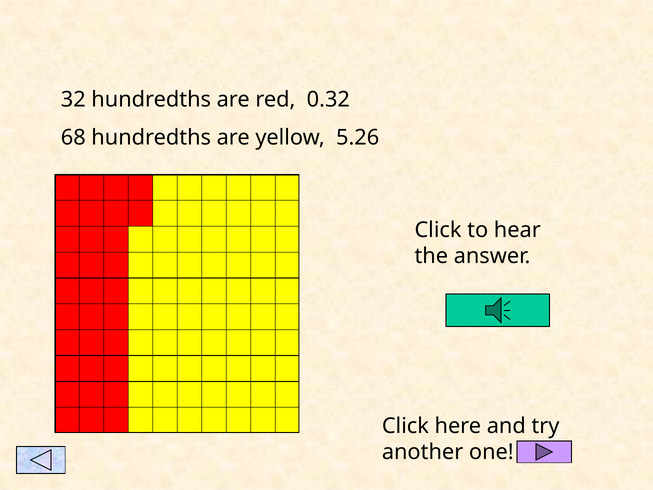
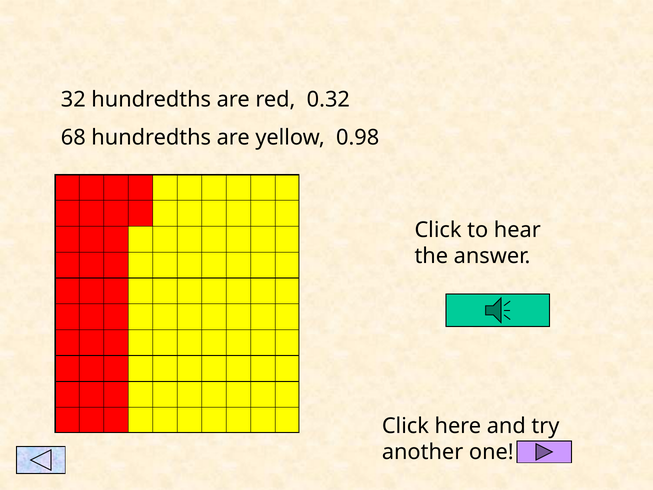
5.26: 5.26 -> 0.98
